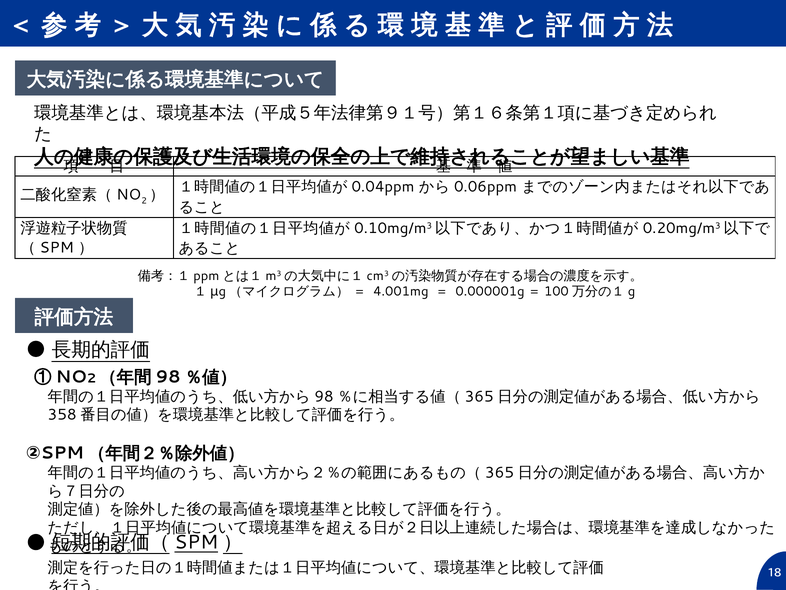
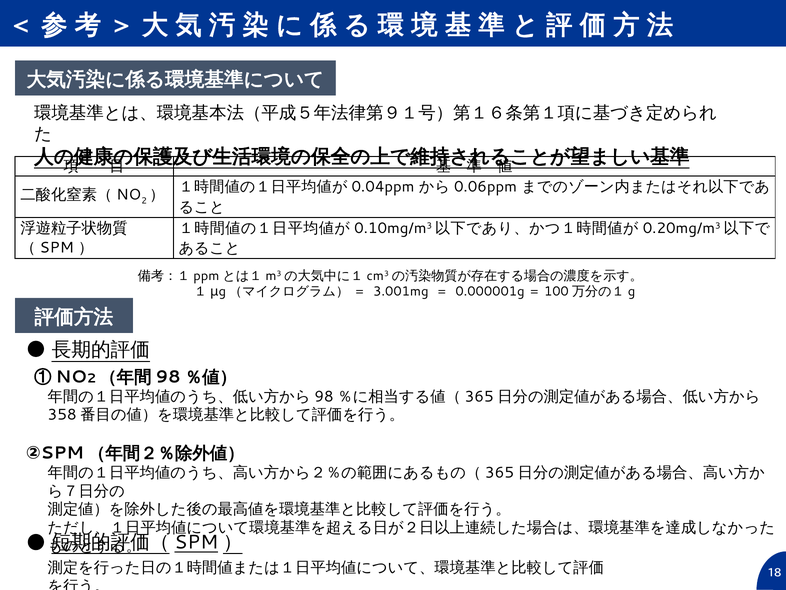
4.001mg: 4.001mg -> 3.001mg
